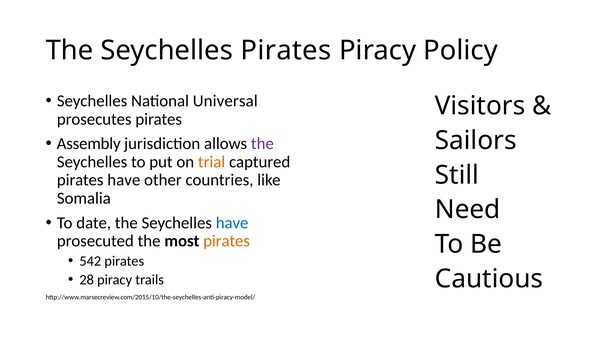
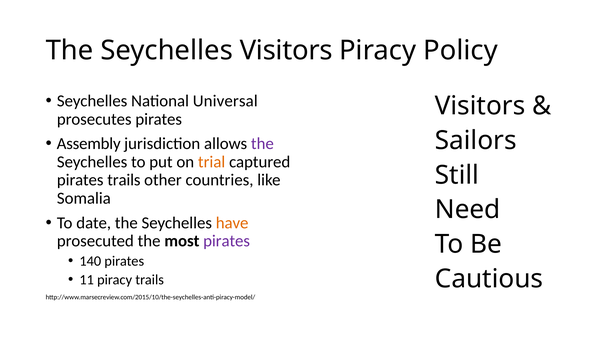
Seychelles Pirates: Pirates -> Visitors
pirates have: have -> trails
have at (232, 223) colour: blue -> orange
pirates at (227, 241) colour: orange -> purple
542: 542 -> 140
28: 28 -> 11
